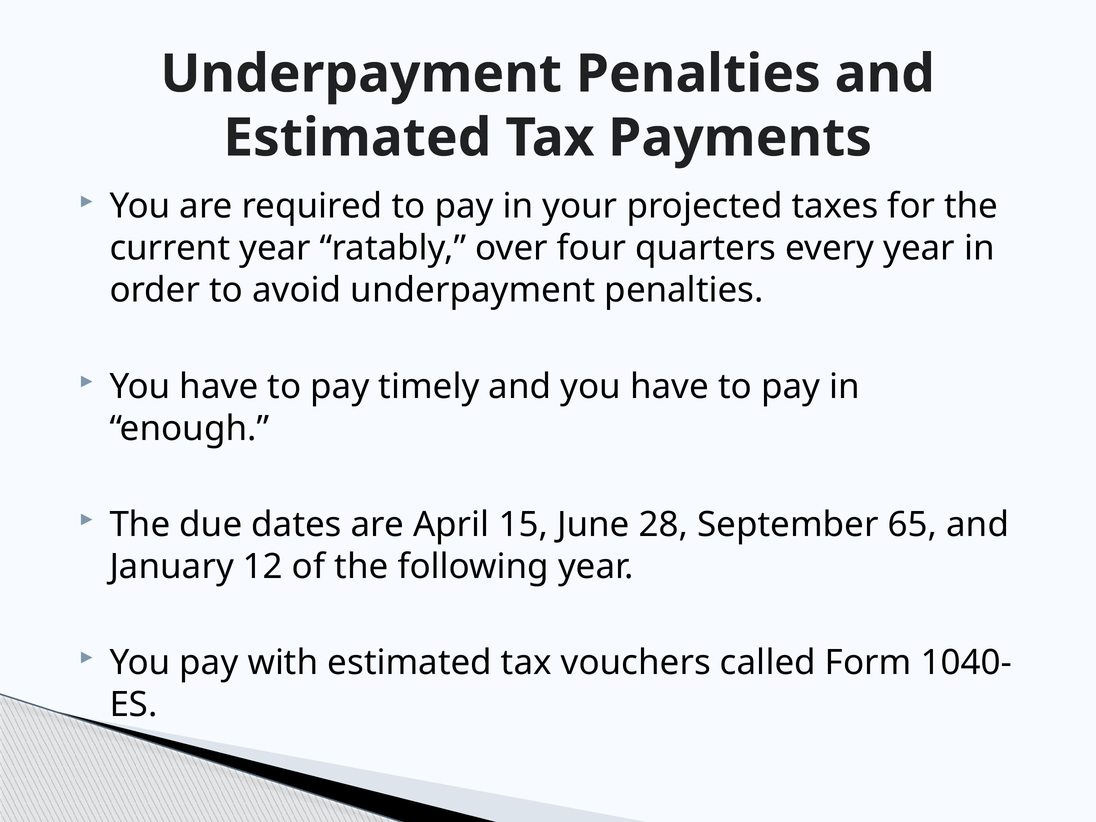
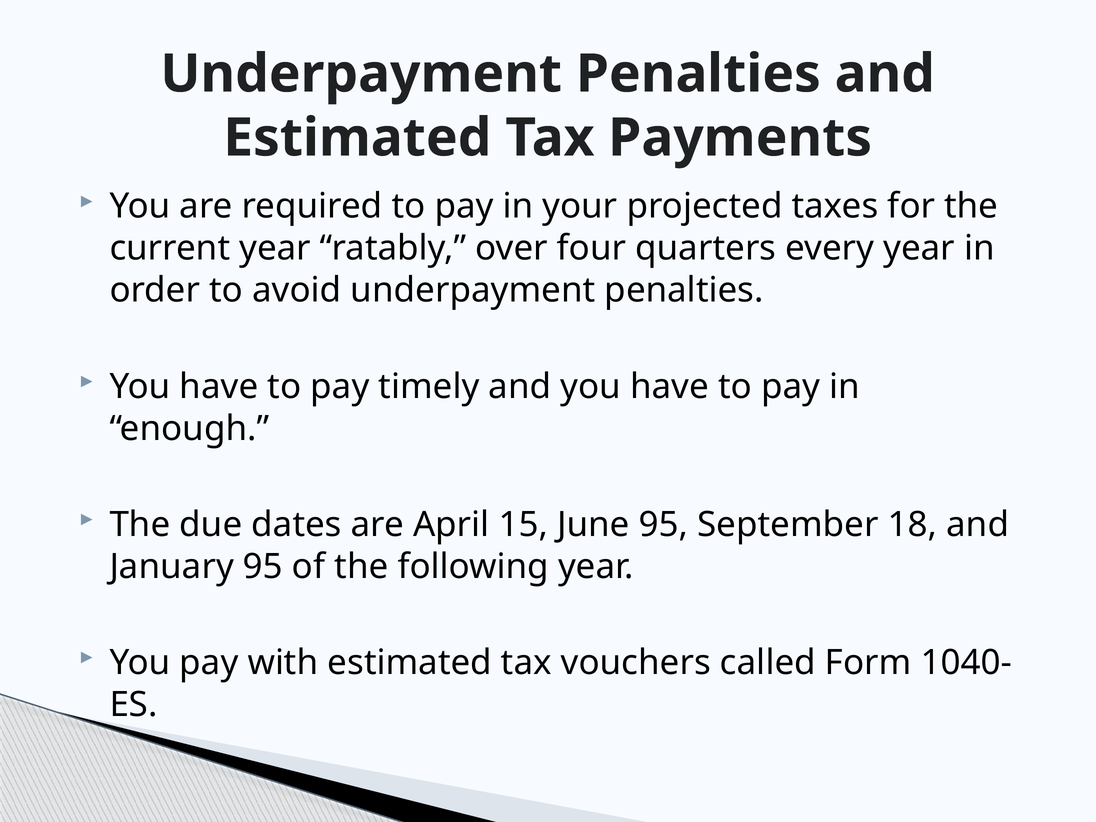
June 28: 28 -> 95
65: 65 -> 18
January 12: 12 -> 95
